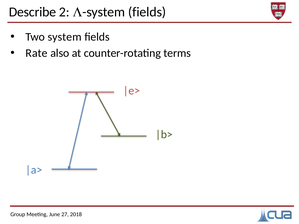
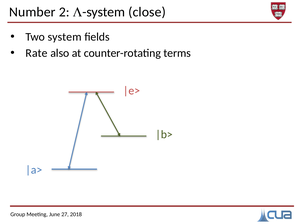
Describe: Describe -> Number
L-system fields: fields -> close
